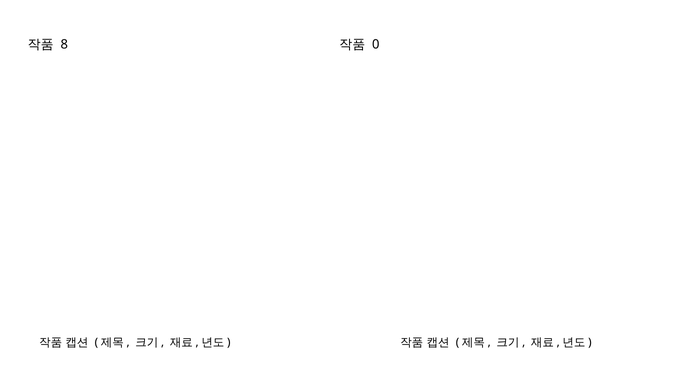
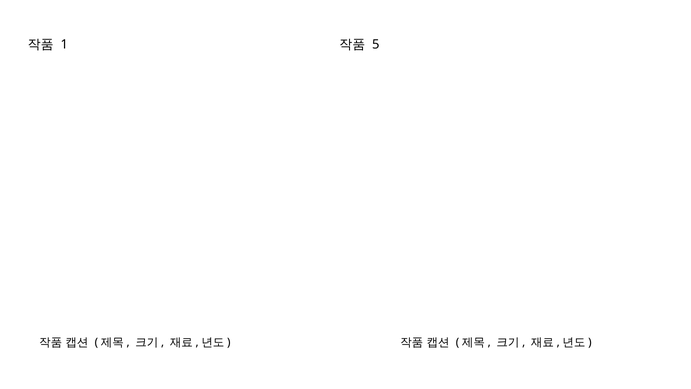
8: 8 -> 1
0: 0 -> 5
